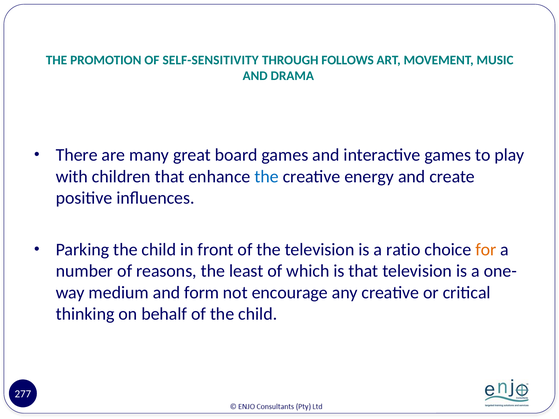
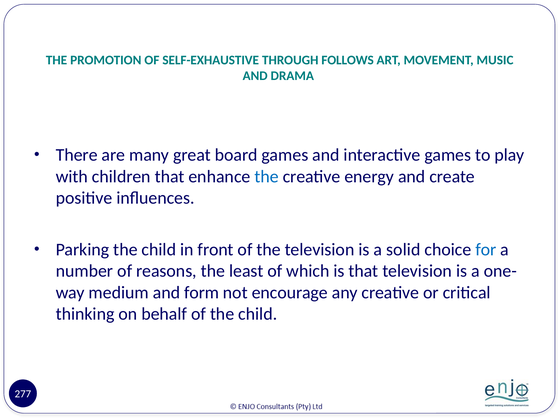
SELF-SENSITIVITY: SELF-SENSITIVITY -> SELF-EXHAUSTIVE
ratio: ratio -> solid
for colour: orange -> blue
